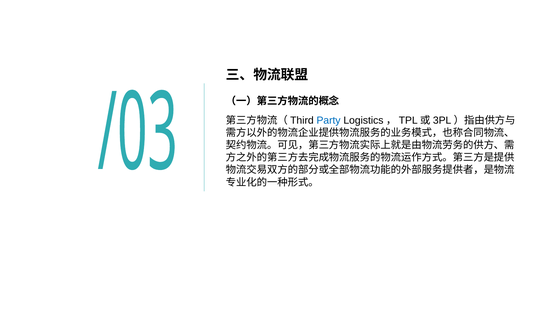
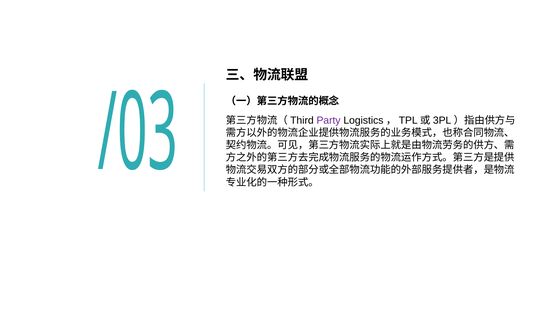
Party colour: blue -> purple
